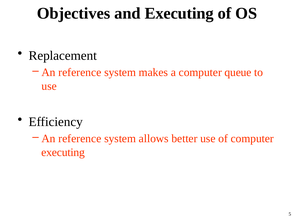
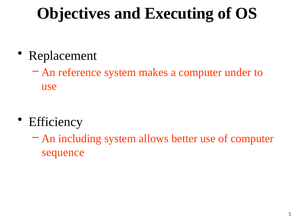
queue: queue -> under
reference at (80, 139): reference -> including
executing at (63, 153): executing -> sequence
